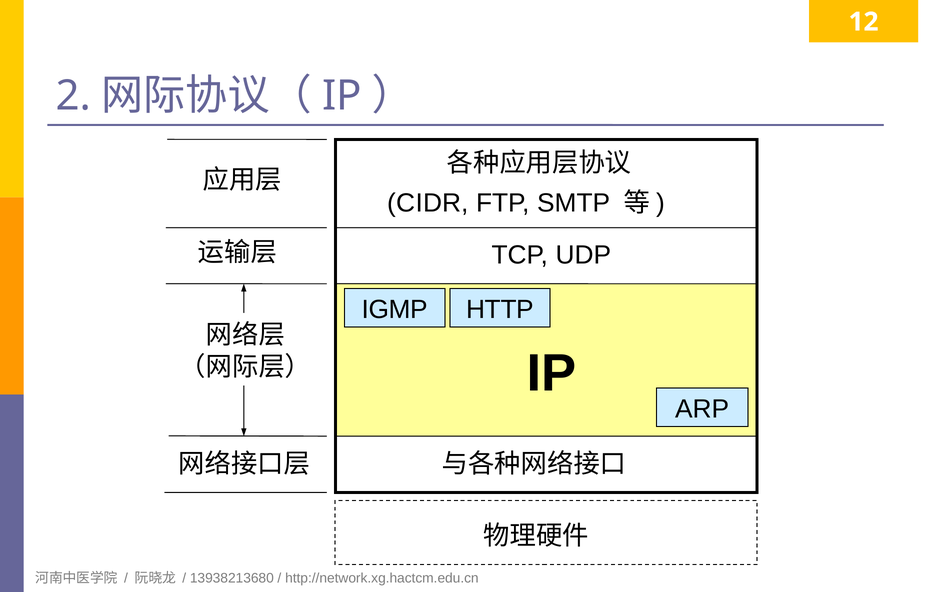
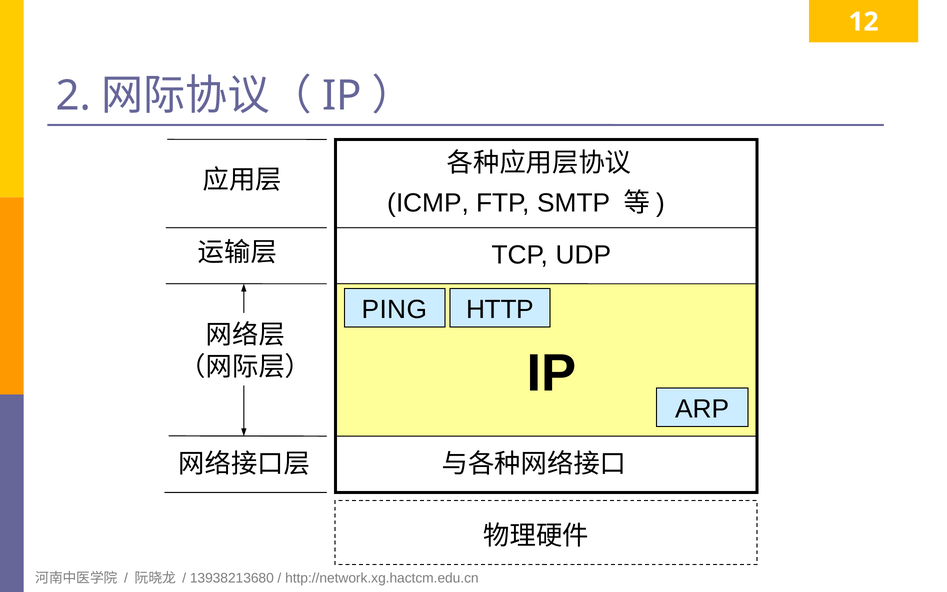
CIDR: CIDR -> ICMP
IGMP: IGMP -> PING
